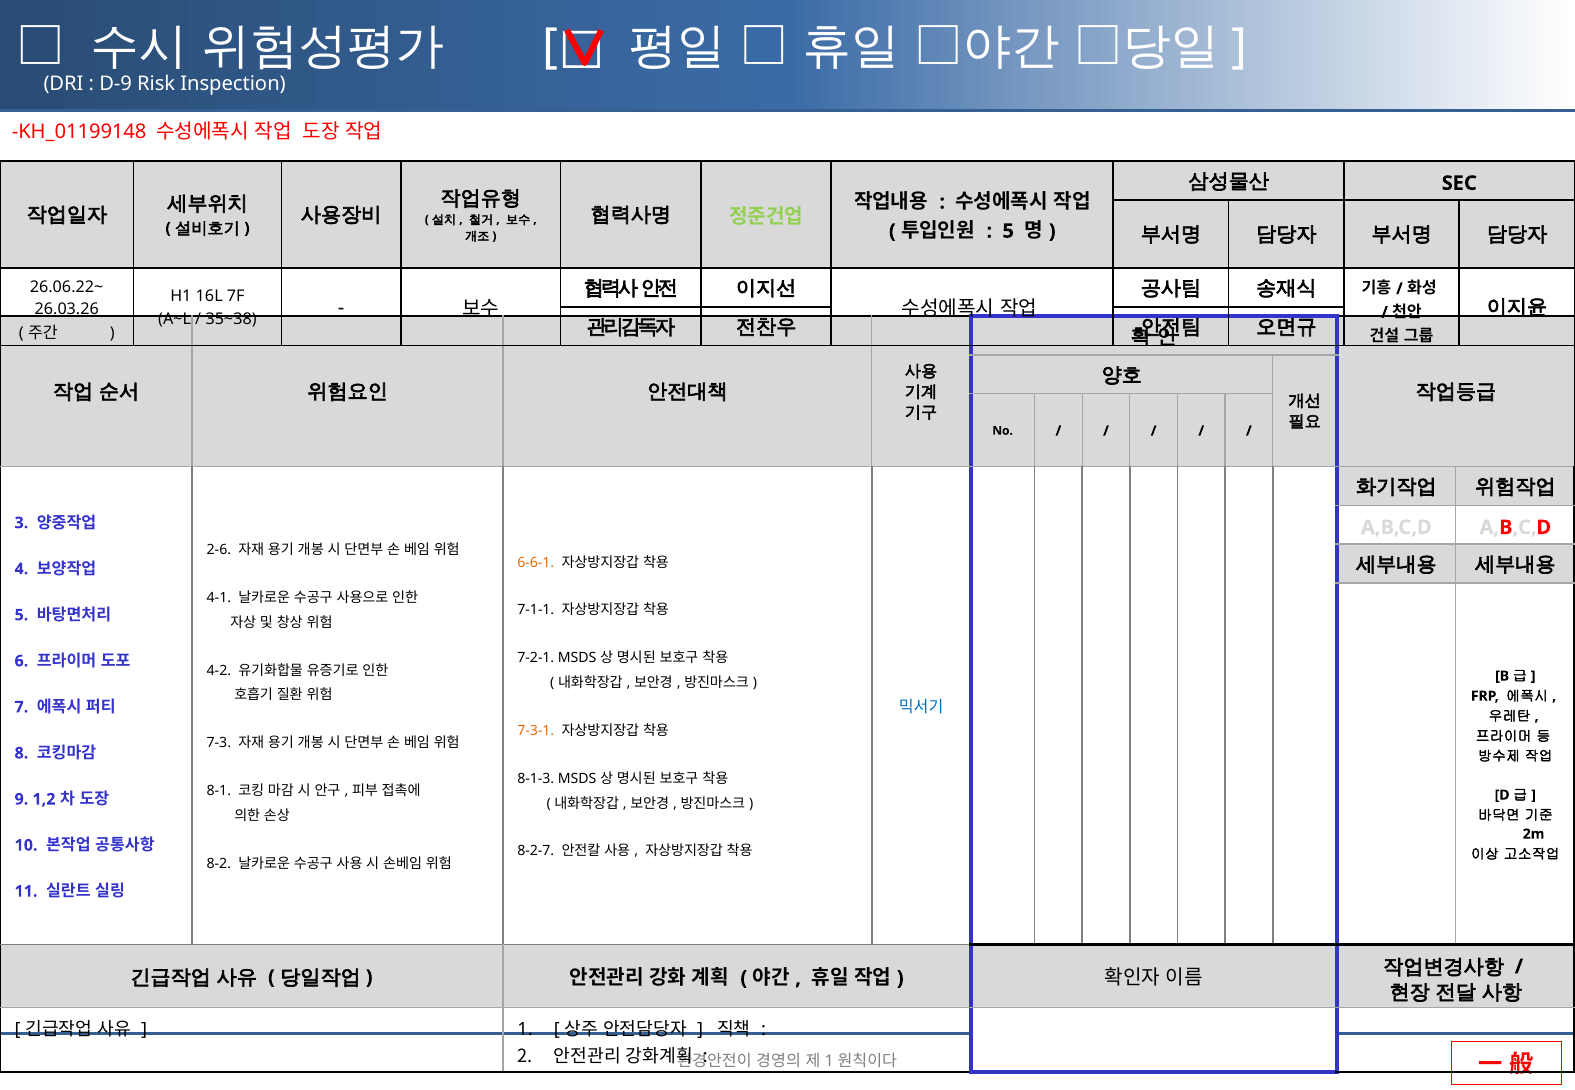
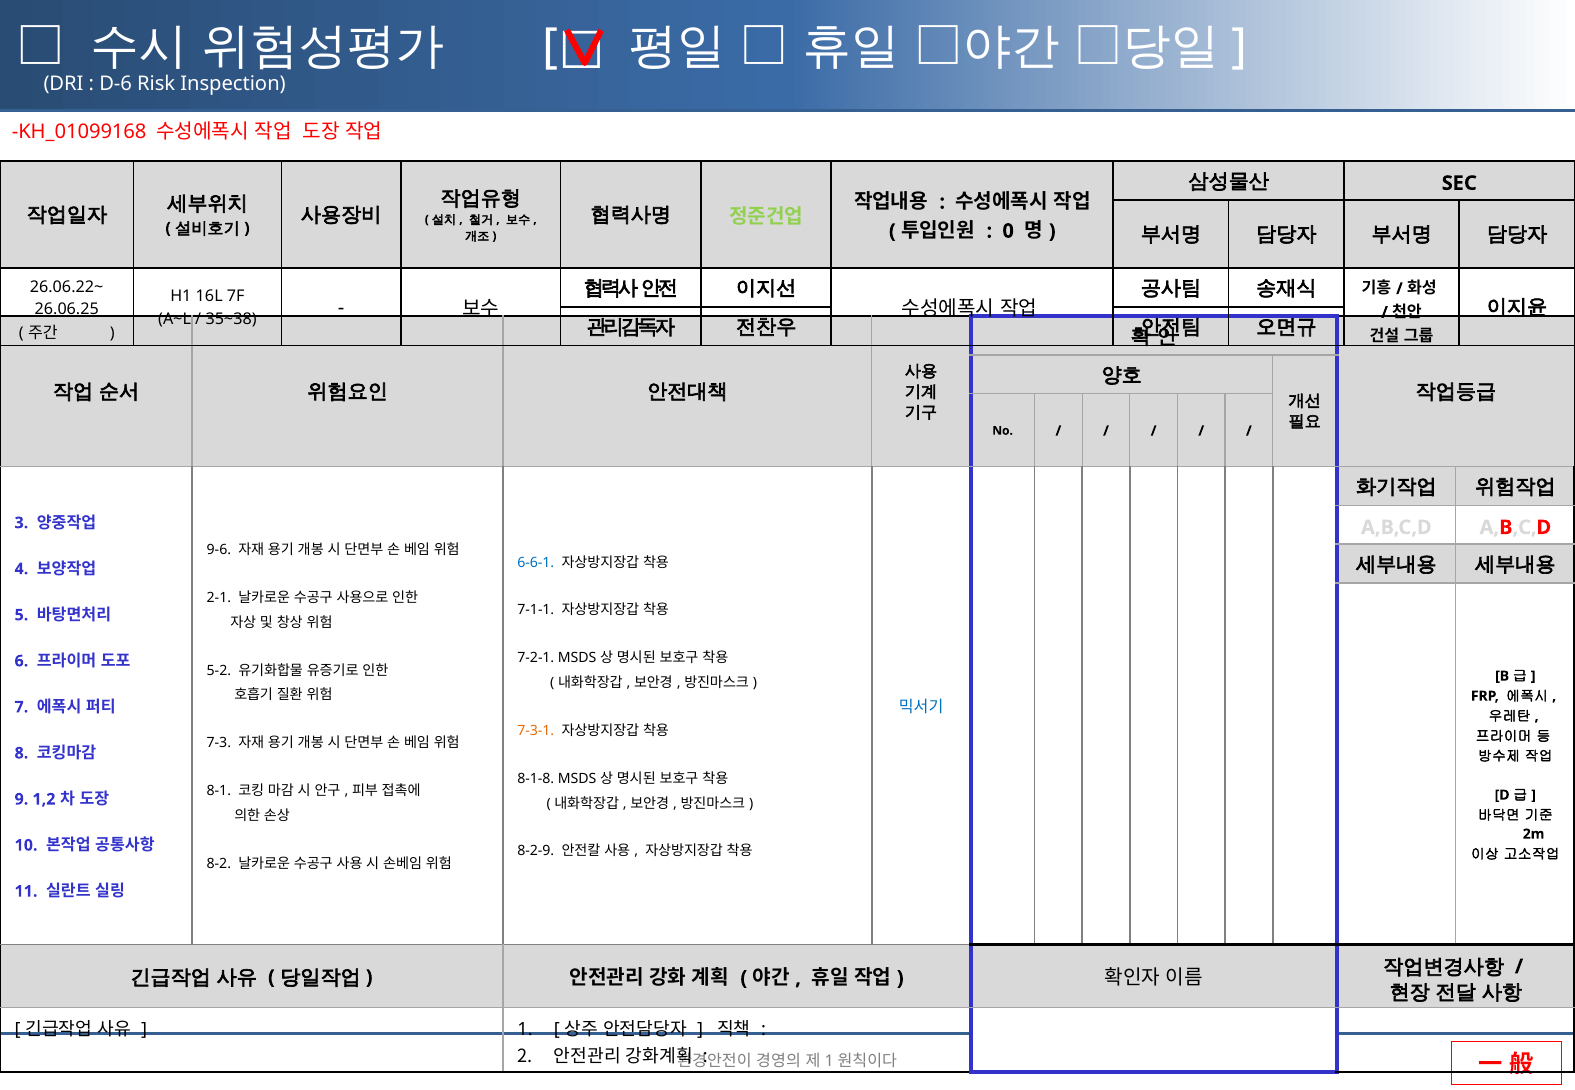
D-9: D-9 -> D-6
KH_01199148: KH_01199148 -> KH_01099168
5 at (1008, 231): 5 -> 0
26.03.26: 26.03.26 -> 26.06.25
2-6: 2-6 -> 9-6
6-6-1 colour: orange -> blue
4-1: 4-1 -> 2-1
4-2: 4-2 -> 5-2
8-1-3: 8-1-3 -> 8-1-8
8-2-7: 8-2-7 -> 8-2-9
